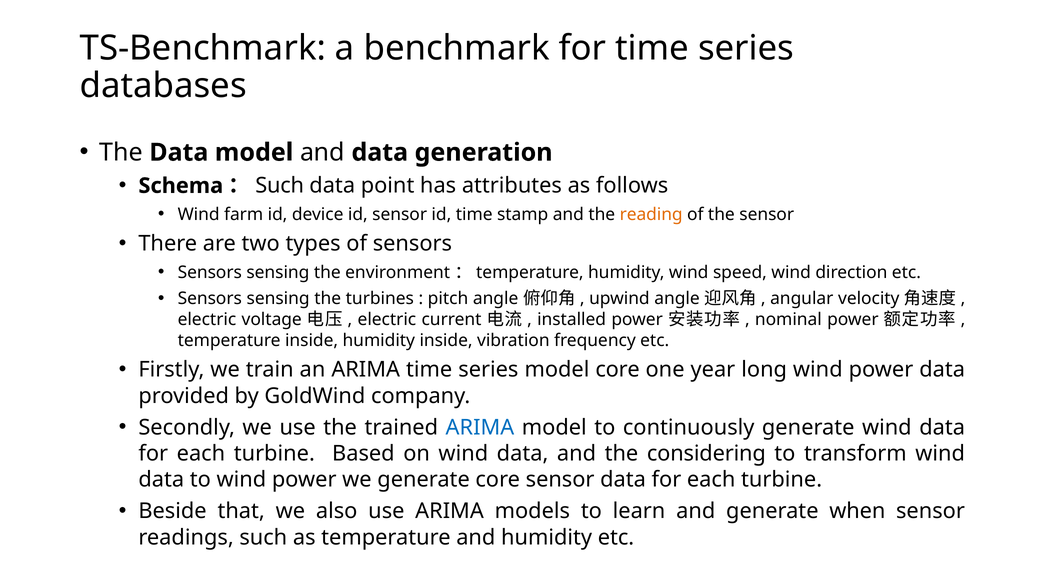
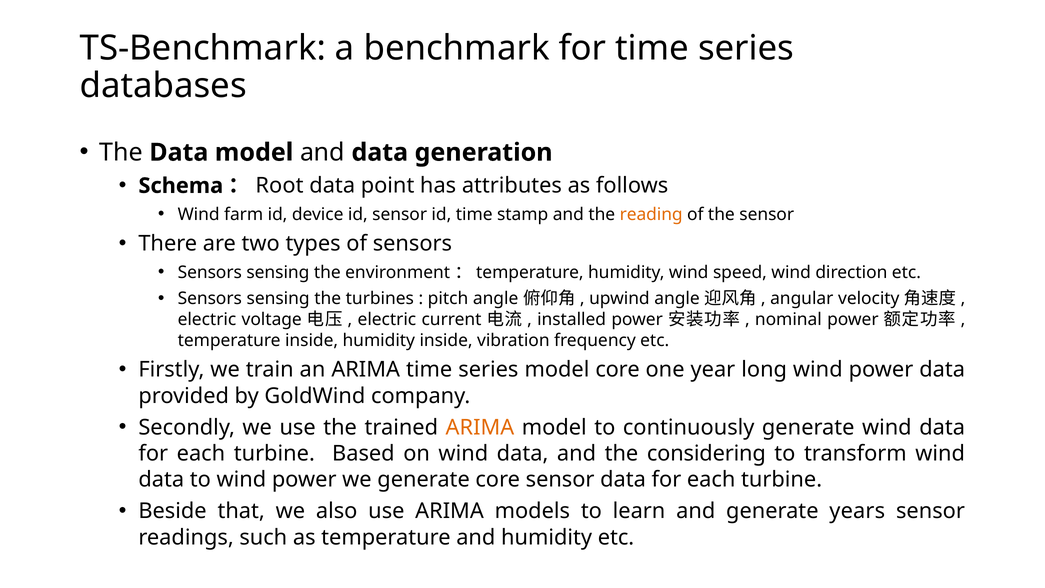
Such at (280, 186): Such -> Root
ARIMA at (480, 427) colour: blue -> orange
when: when -> years
